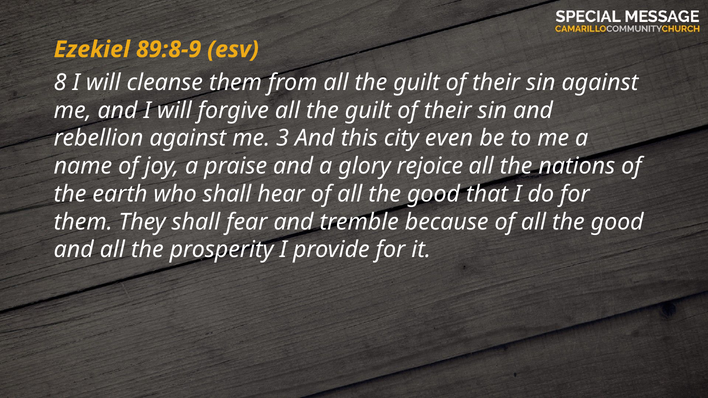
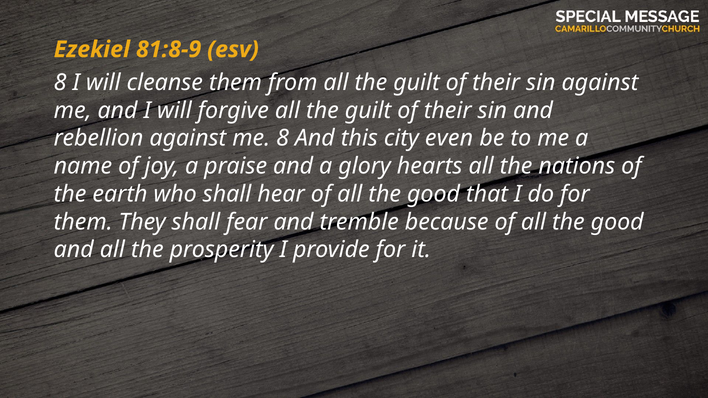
89:8-9: 89:8-9 -> 81:8-9
me 3: 3 -> 8
rejoice: rejoice -> hearts
